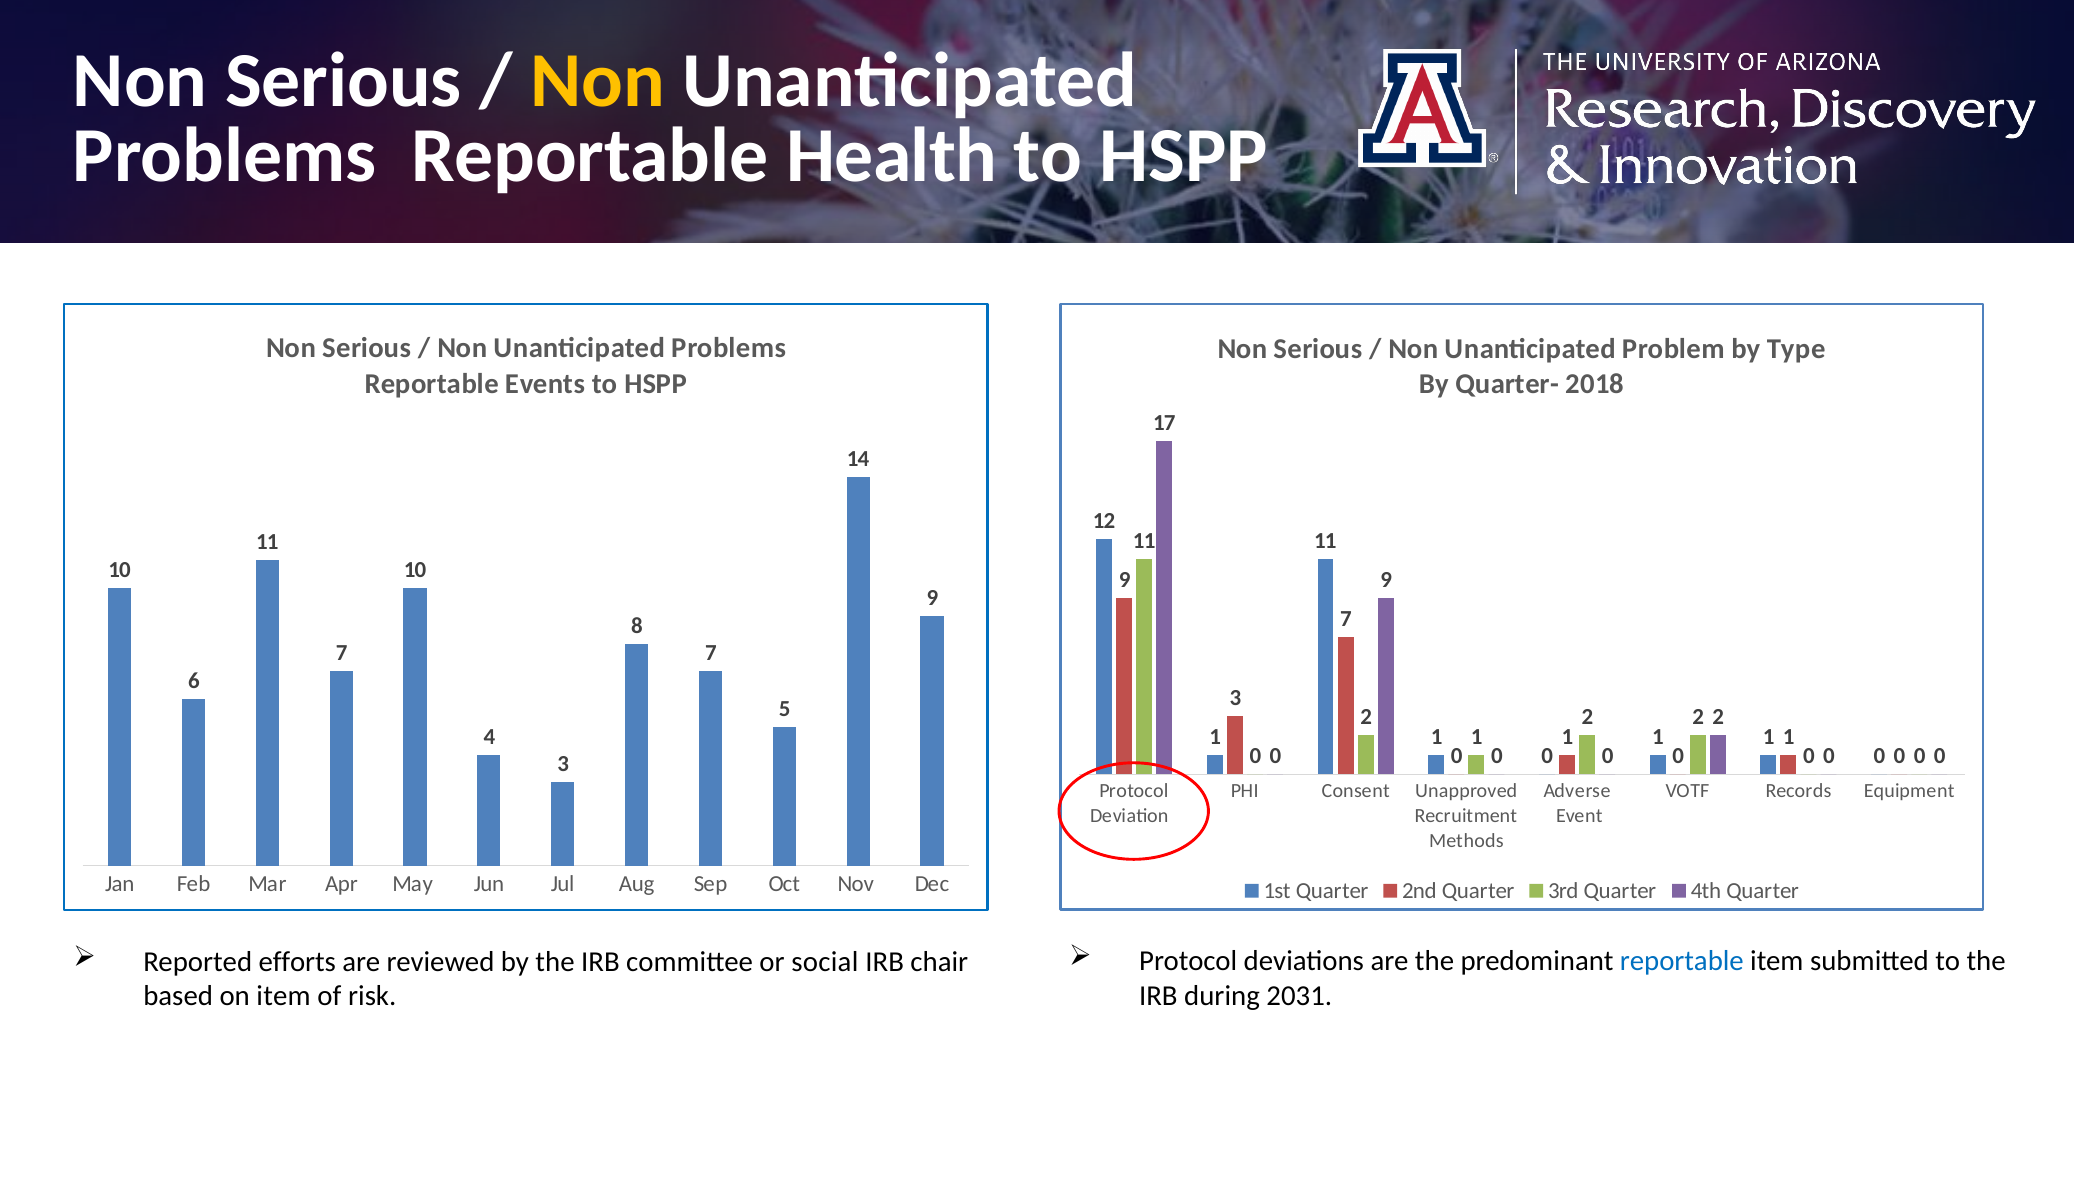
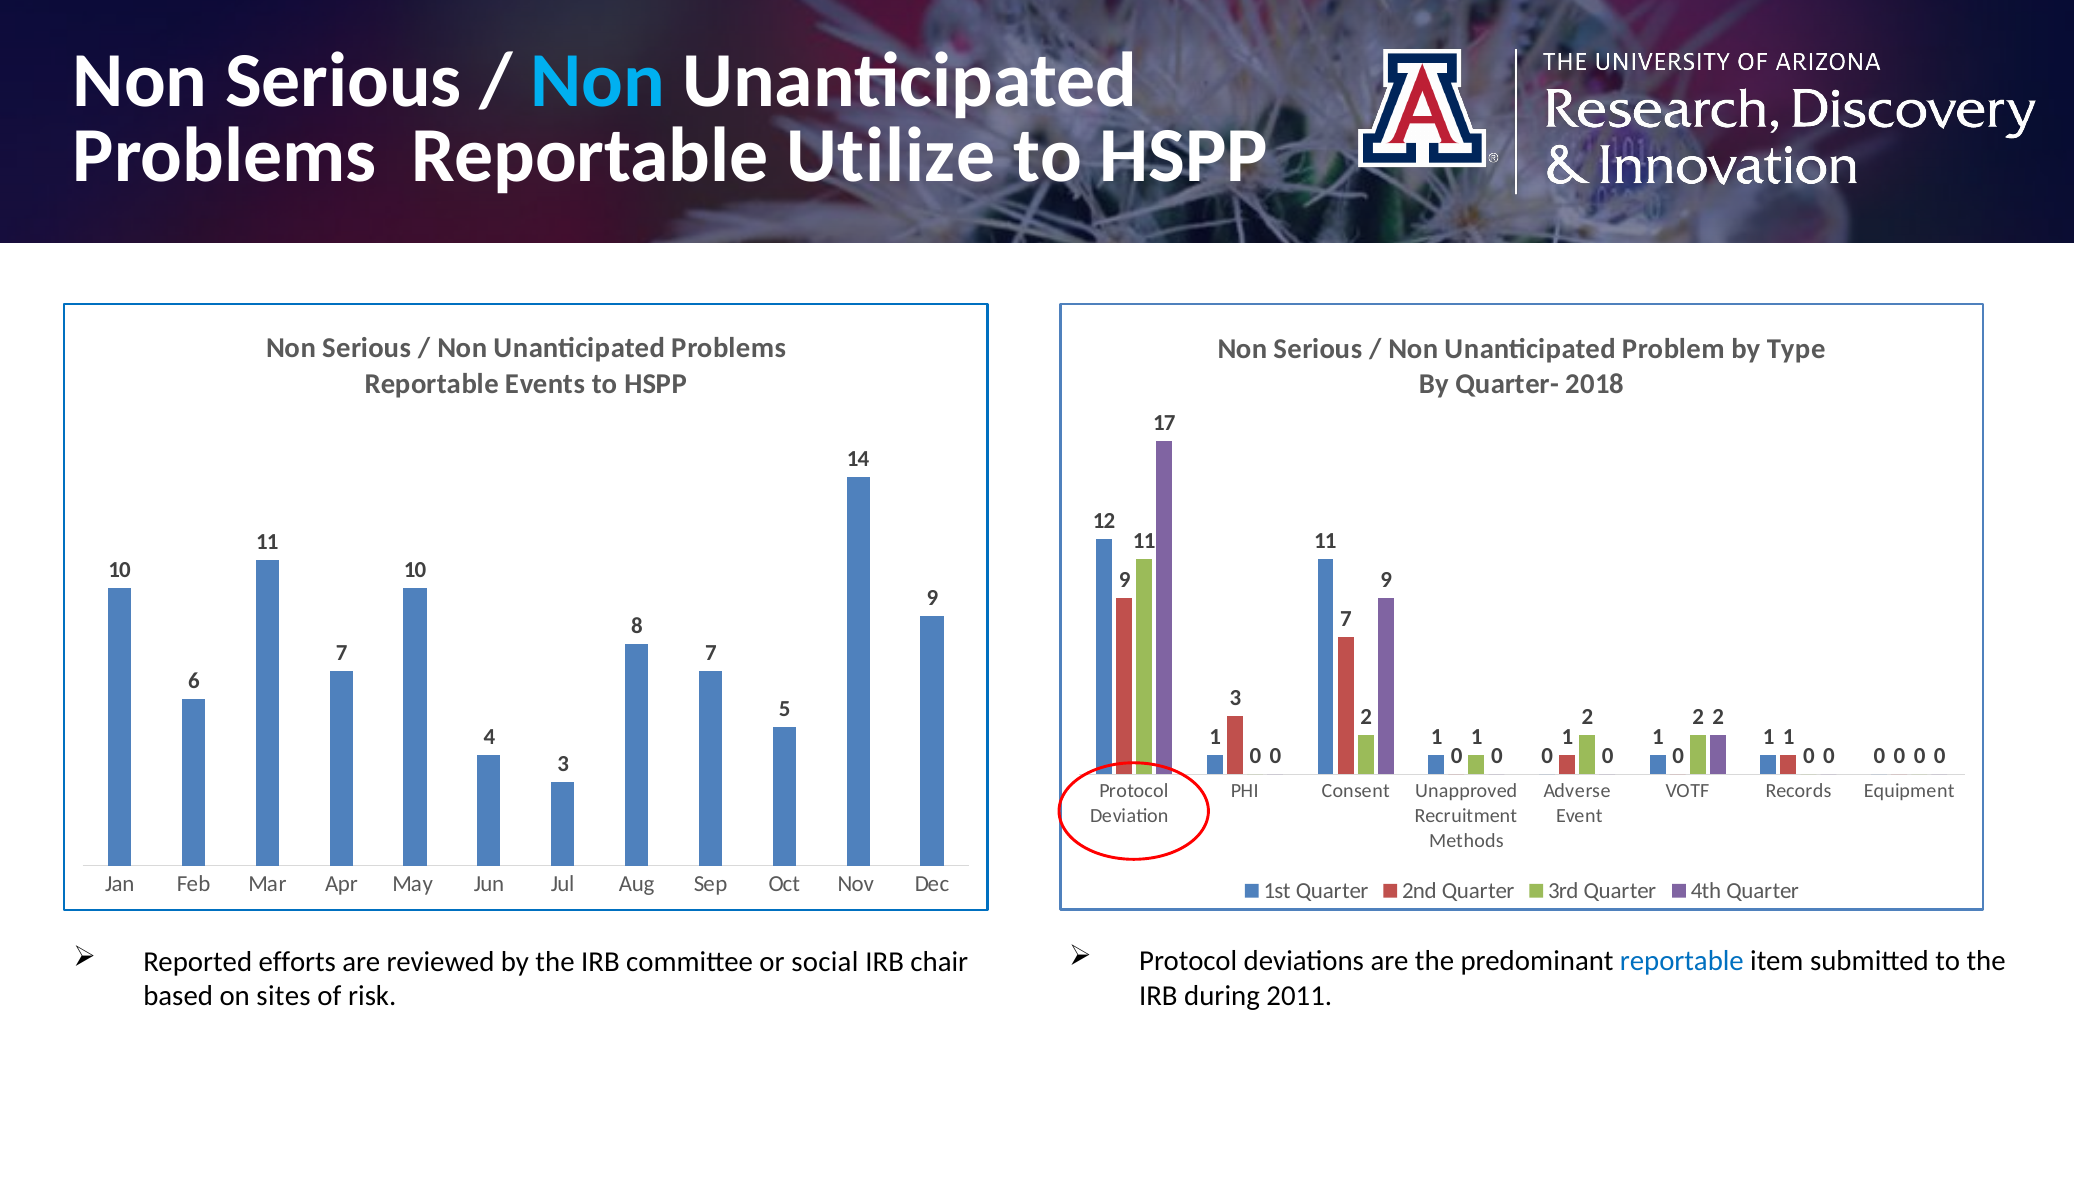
Non at (598, 81) colour: yellow -> light blue
Health: Health -> Utilize
2031: 2031 -> 2011
on item: item -> sites
